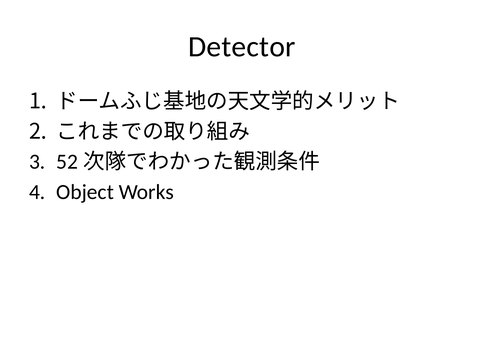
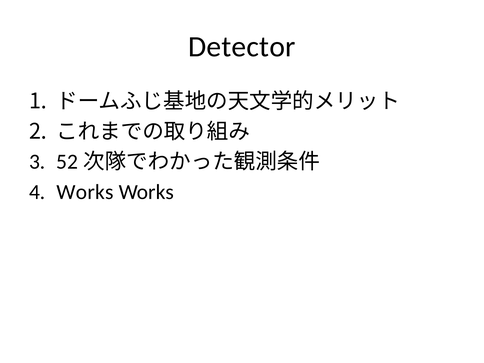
Object at (85, 192): Object -> Works
